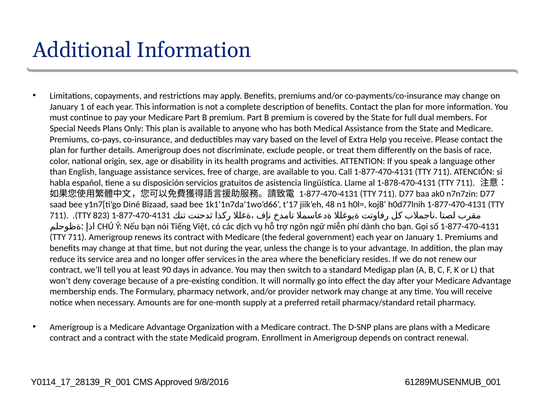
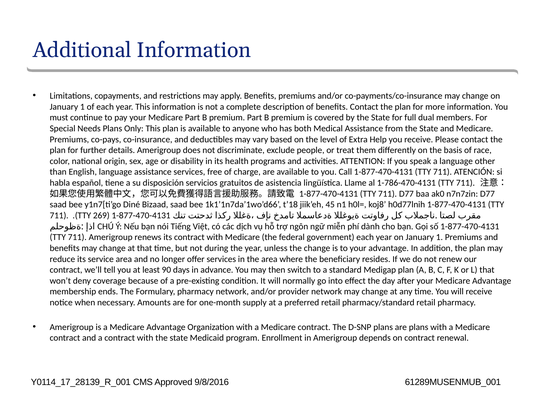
1-878-470-4131: 1-878-470-4131 -> 1-786-470-4131
t’17: t’17 -> t’18
48: 48 -> 45
823: 823 -> 269
